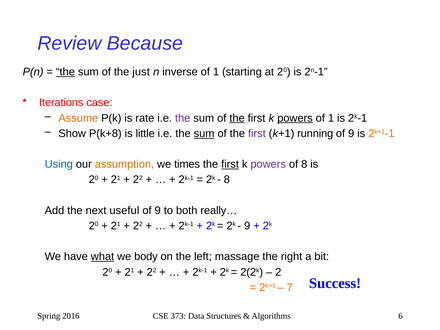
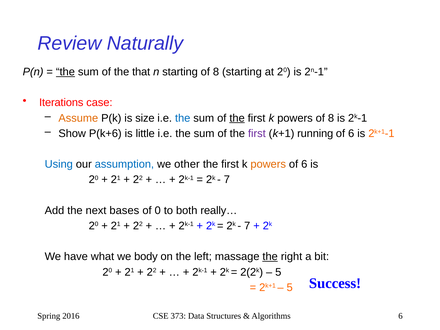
Because: Because -> Naturally
just: just -> that
n inverse: inverse -> starting
1 at (216, 72): 1 -> 8
rate: rate -> size
the at (183, 118) colour: purple -> blue
powers at (295, 118) underline: present -> none
1 at (331, 118): 1 -> 8
P(k+8: P(k+8 -> P(k+6
sum at (204, 133) underline: present -> none
9 at (351, 133): 9 -> 6
assumption colour: orange -> blue
times: times -> other
first at (230, 164) underline: present -> none
powers at (268, 164) colour: purple -> orange
8 at (304, 164): 8 -> 6
8 at (227, 180): 8 -> 7
useful: useful -> bases
9 at (158, 210): 9 -> 0
9 at (247, 226): 9 -> 7
what underline: present -> none
the at (270, 257) underline: none -> present
2 at (278, 272): 2 -> 5
7 at (290, 287): 7 -> 5
